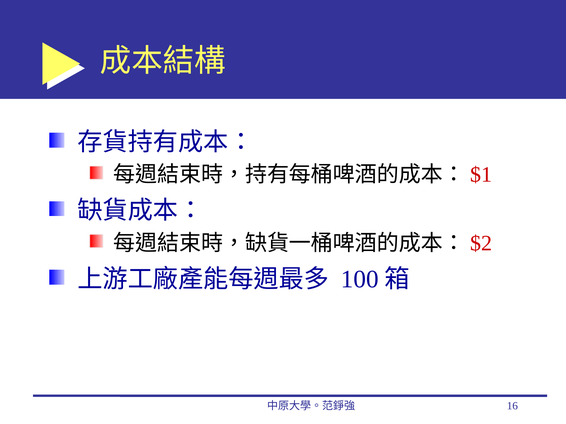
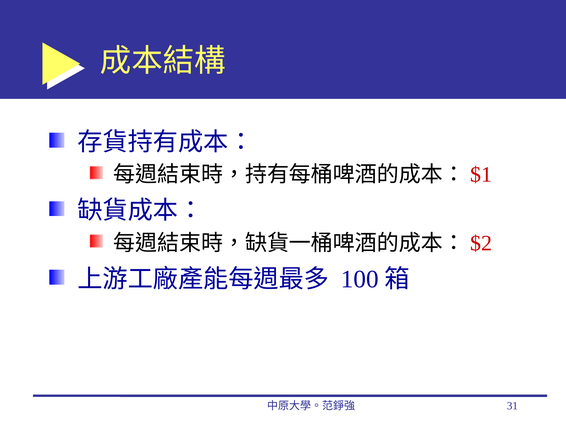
16: 16 -> 31
